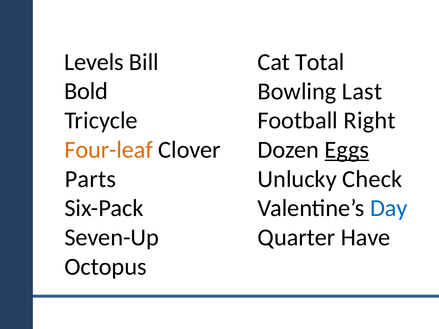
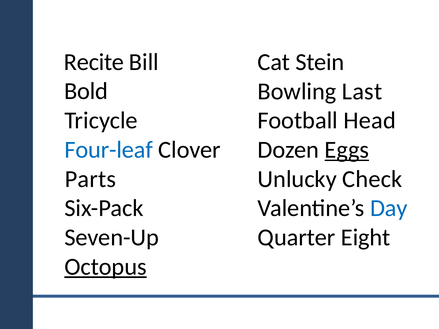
Levels: Levels -> Recite
Total: Total -> Stein
Right: Right -> Head
Four-leaf colour: orange -> blue
Have: Have -> Eight
Octopus underline: none -> present
